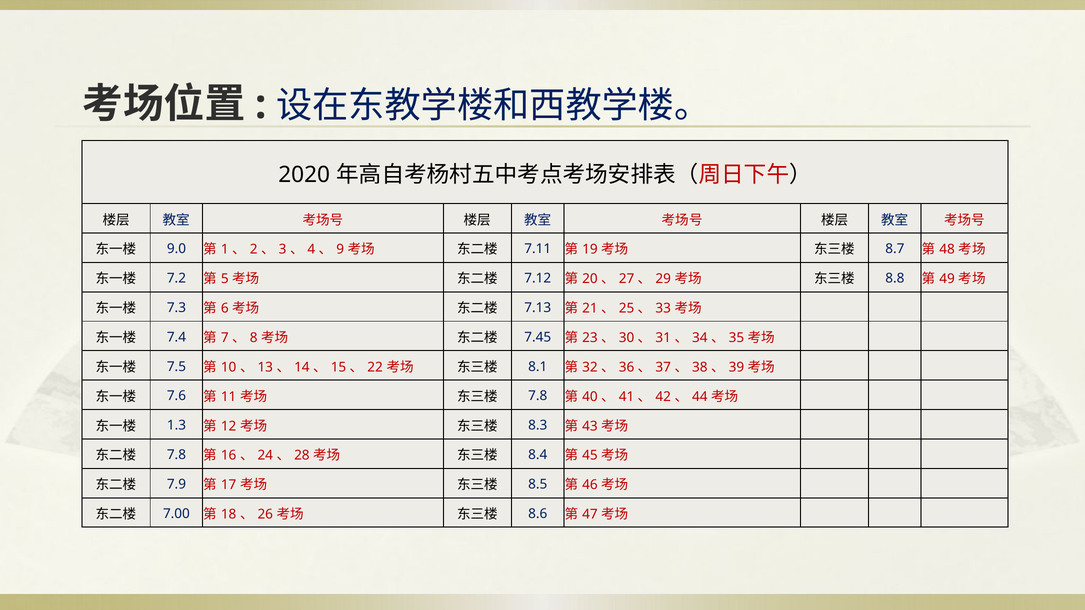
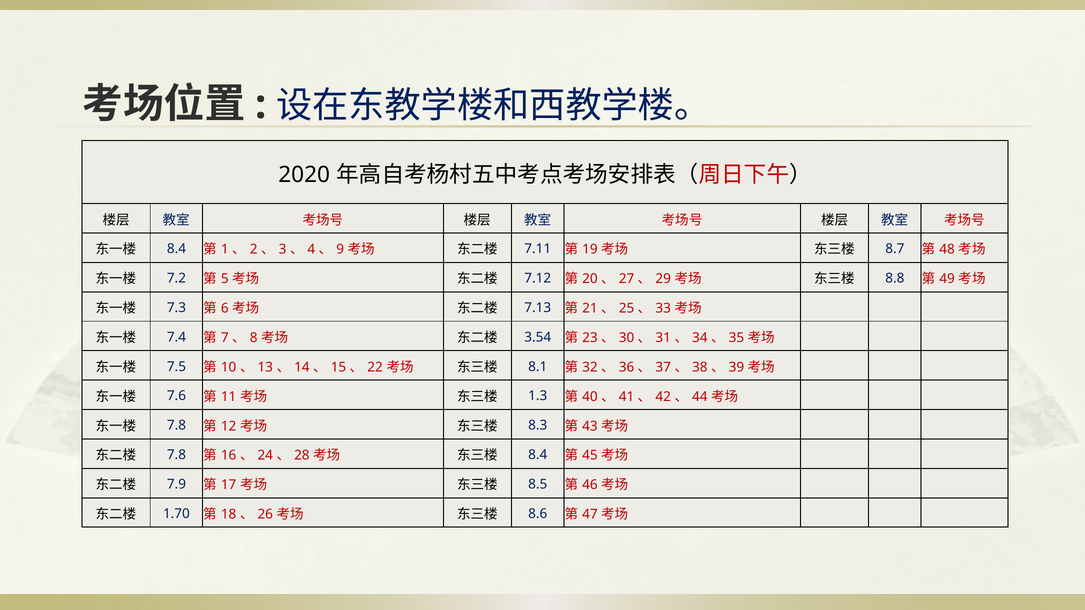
9.0 at (176, 249): 9.0 -> 8.4
7.45: 7.45 -> 3.54
7.8 at (538, 396): 7.8 -> 1.3
1.3 at (176, 426): 1.3 -> 7.8
7.00: 7.00 -> 1.70
